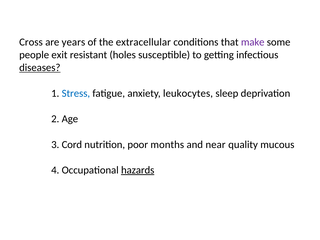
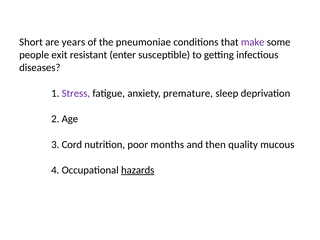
Cross: Cross -> Short
extracellular: extracellular -> pneumoniae
holes: holes -> enter
diseases underline: present -> none
Stress colour: blue -> purple
leukocytes: leukocytes -> premature
near: near -> then
